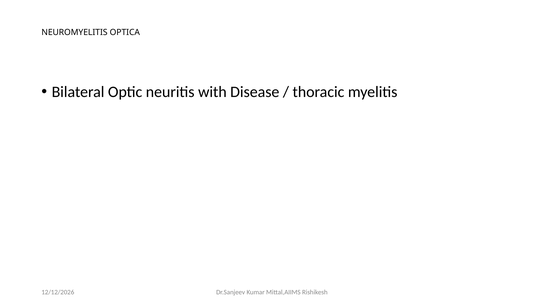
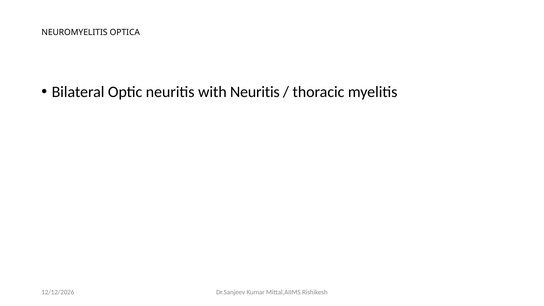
with Disease: Disease -> Neuritis
